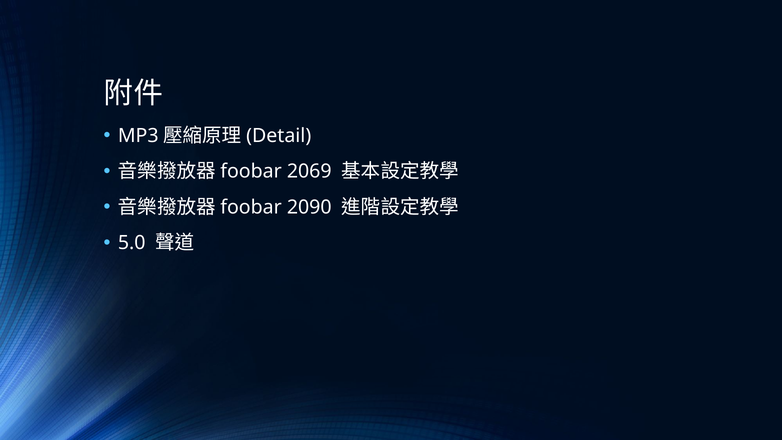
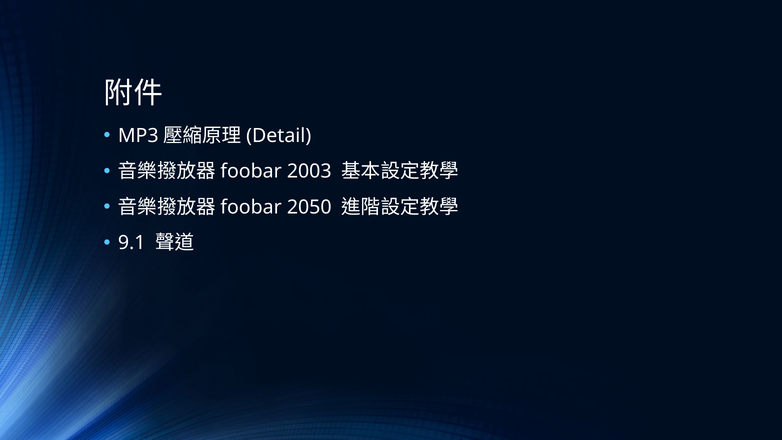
2069: 2069 -> 2003
2090: 2090 -> 2050
5.0: 5.0 -> 9.1
